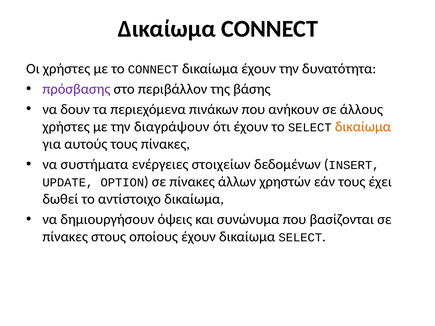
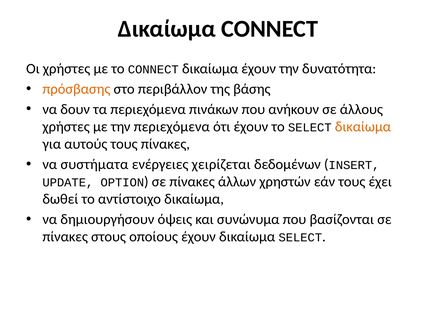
πρόσβασης colour: purple -> orange
την διαγράψουν: διαγράψουν -> περιεχόμενα
στοιχείων: στοιχείων -> χειρίζεται
